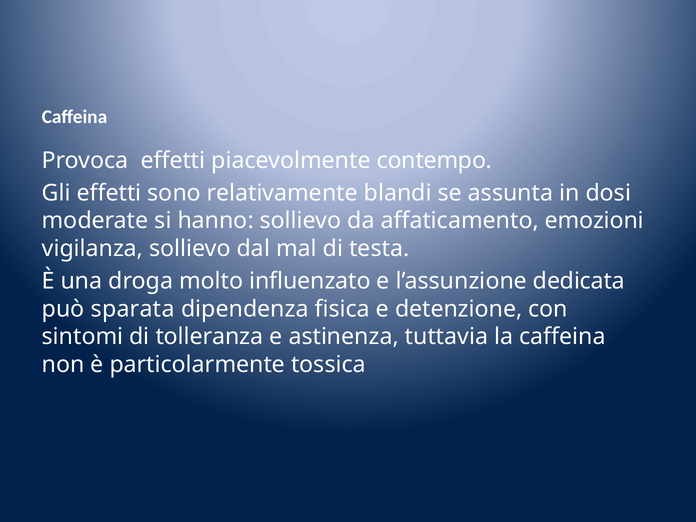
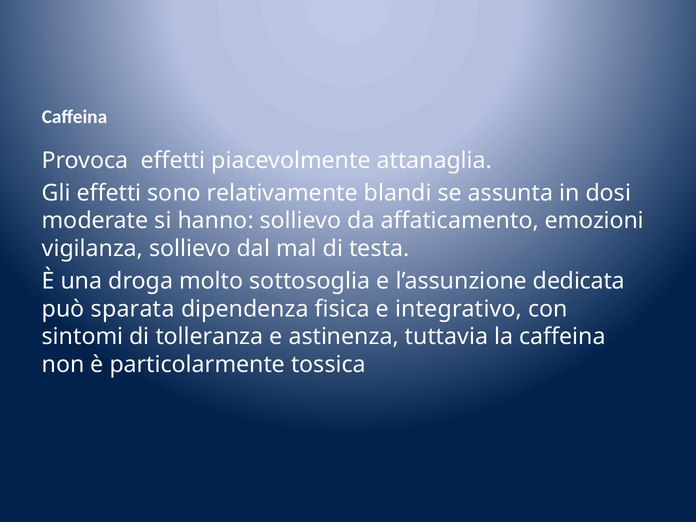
contempo: contempo -> attanaglia
influenzato: influenzato -> sottosoglia
detenzione: detenzione -> integrativo
